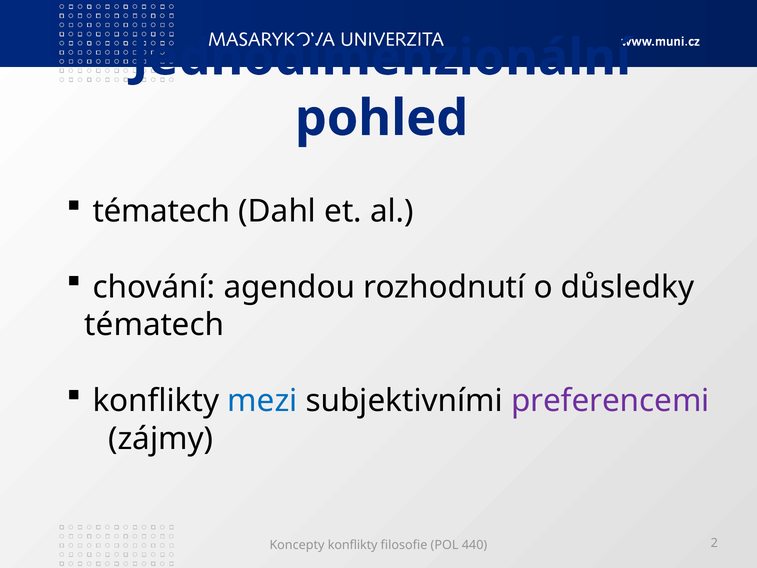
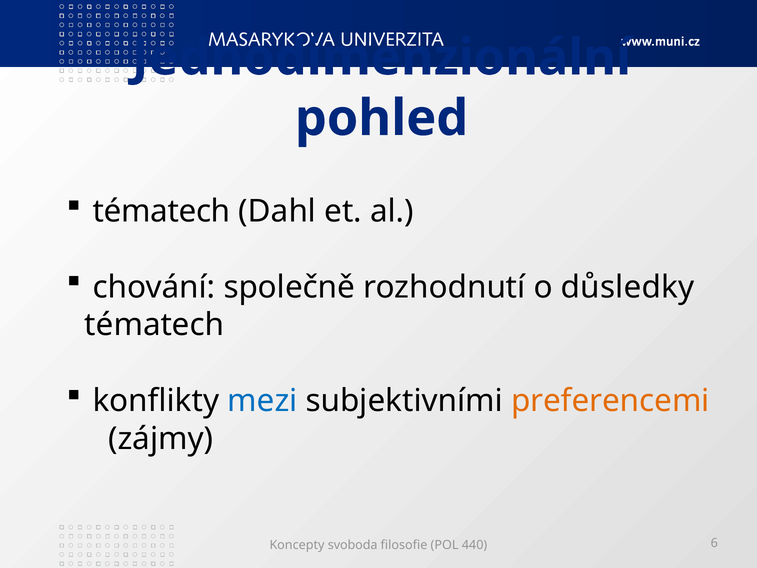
agendou: agendou -> společně
preferencemi colour: purple -> orange
Koncepty konflikty: konflikty -> svoboda
2: 2 -> 6
